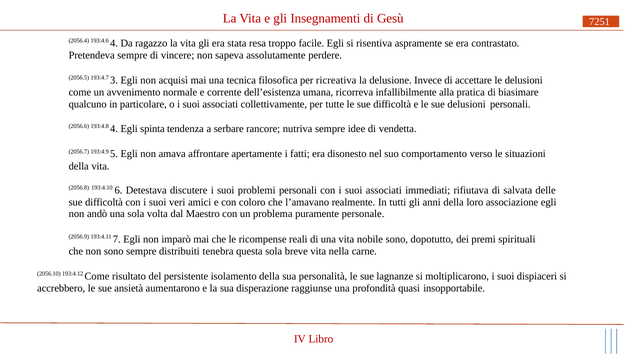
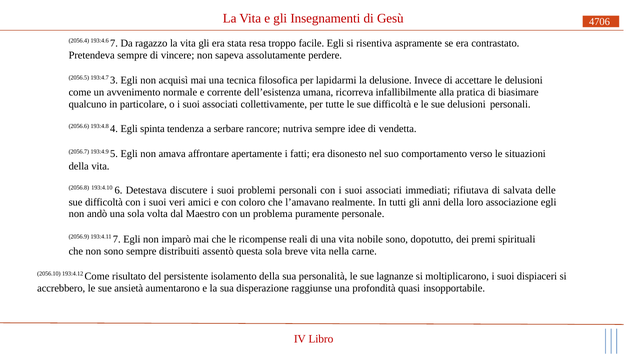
7251: 7251 -> 4706
193:4.6 4: 4 -> 7
ricreativa: ricreativa -> lapidarmi
tenebra: tenebra -> assentò
